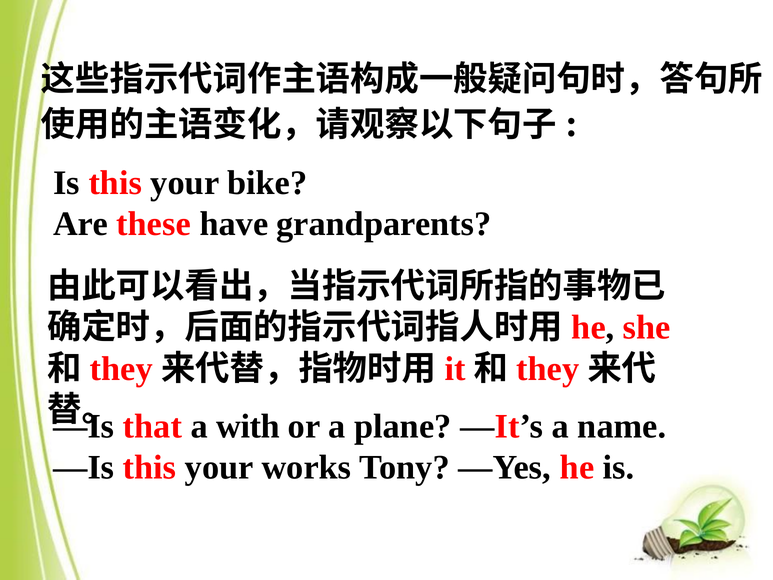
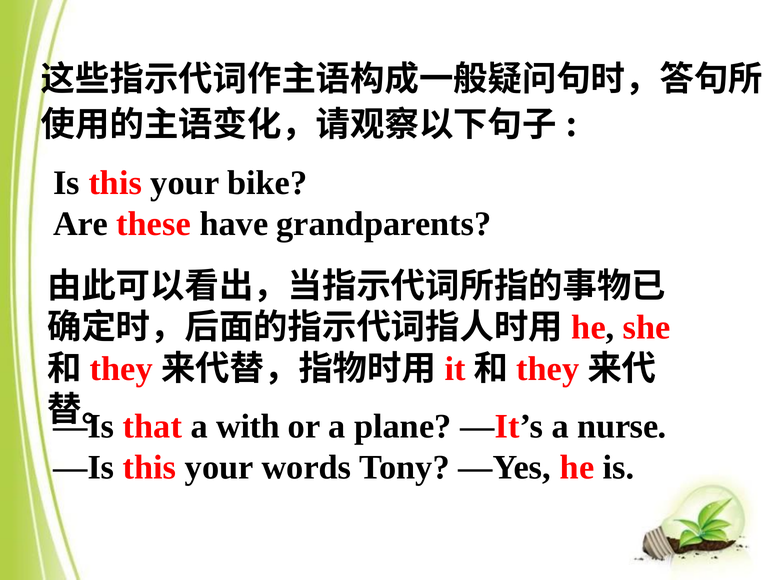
name: name -> nurse
works: works -> words
